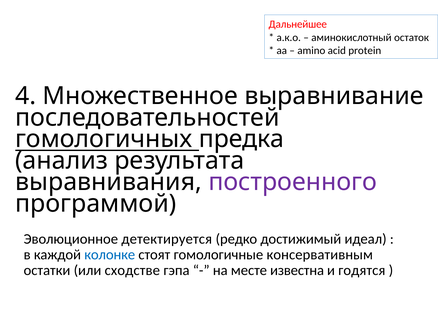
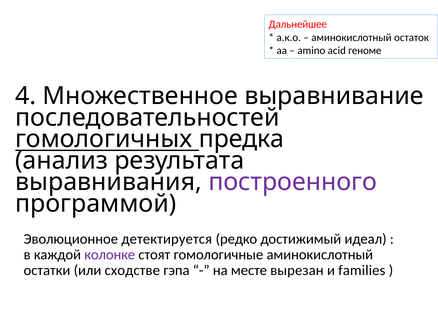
protein: protein -> геноме
колонке colour: blue -> purple
гомологичные консервативным: консервативным -> аминокислотный
известна: известна -> вырезан
годятся: годятся -> families
